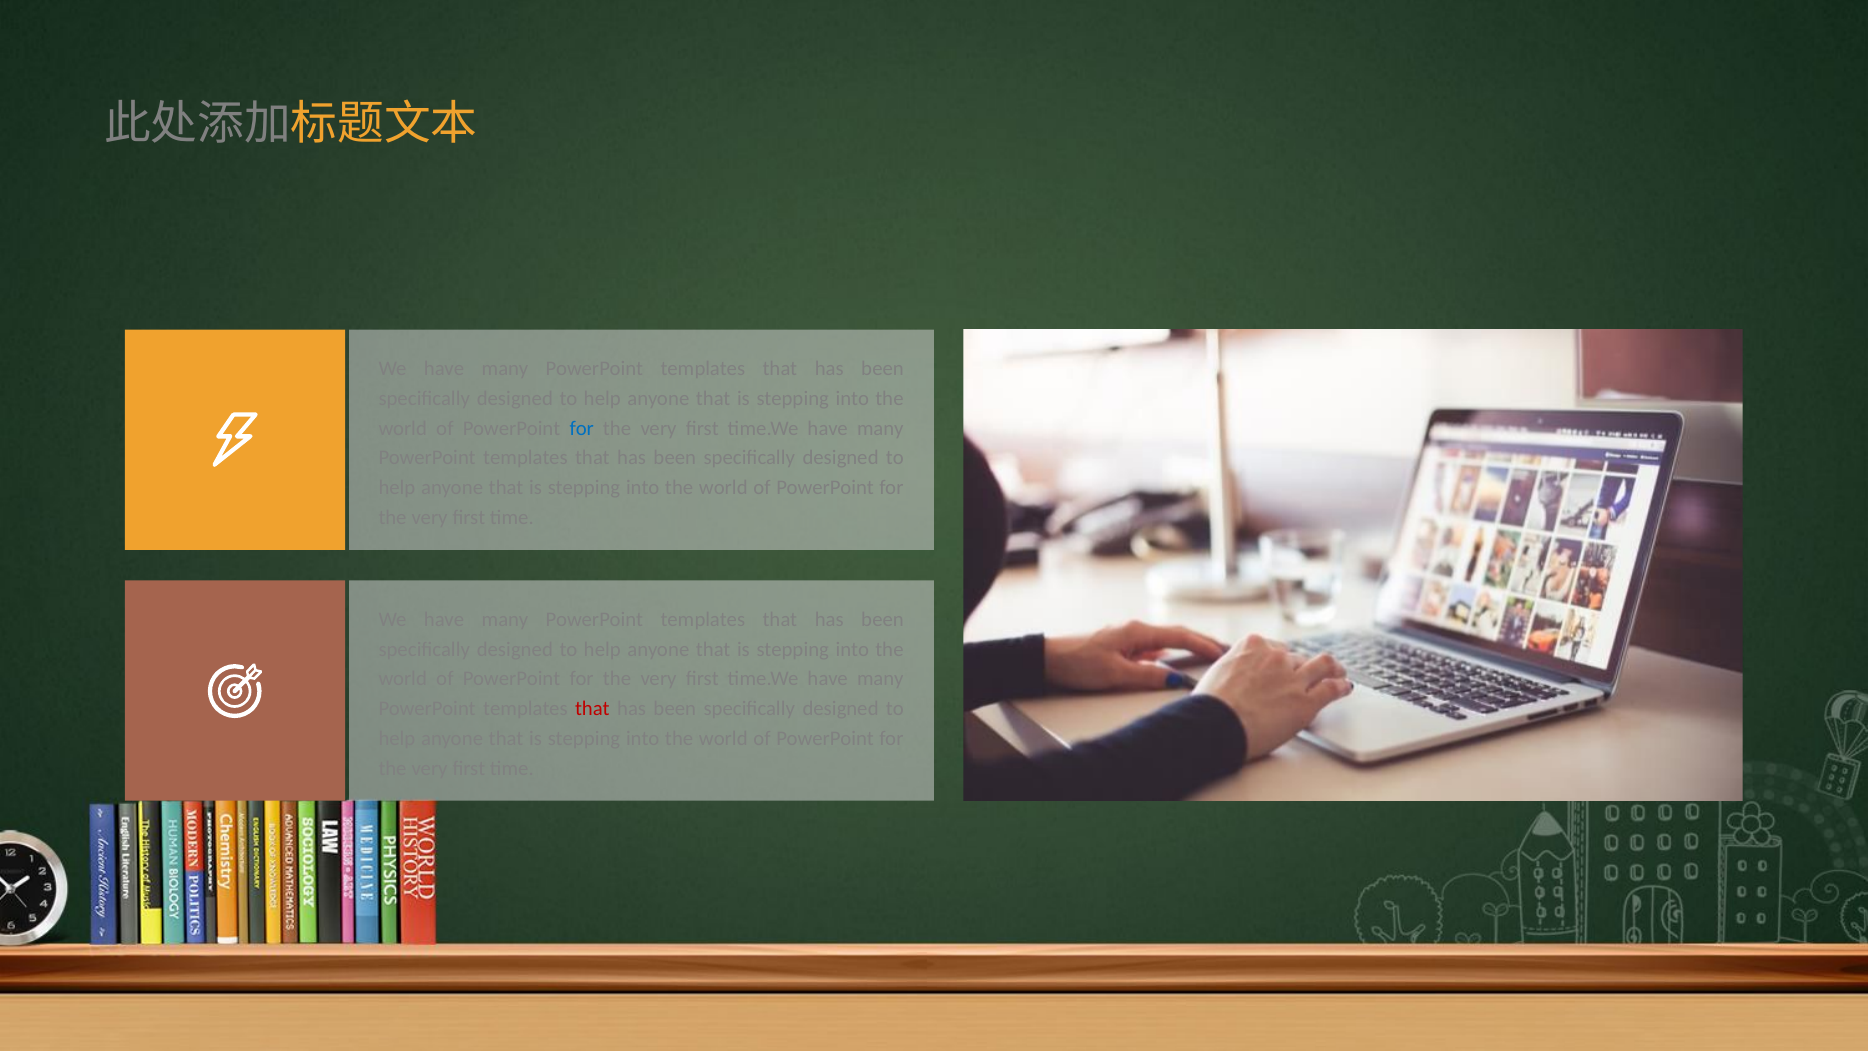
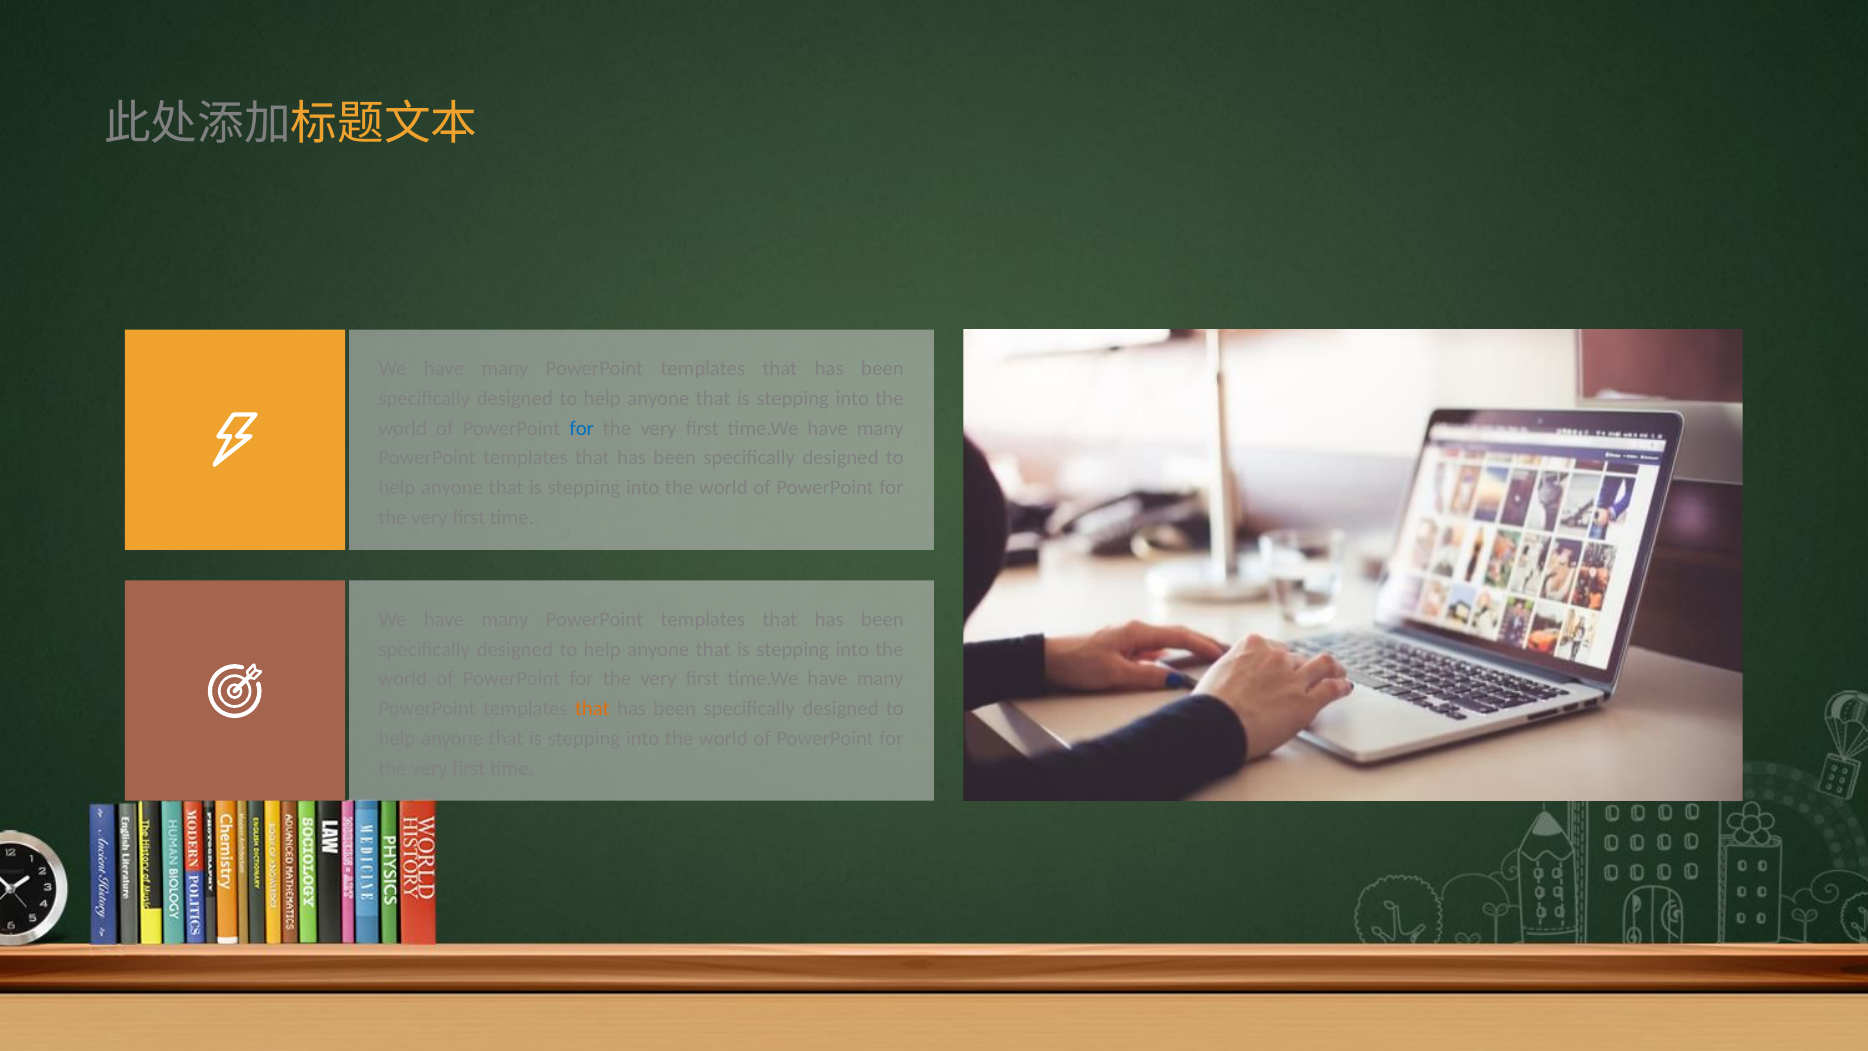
that at (592, 709) colour: red -> orange
